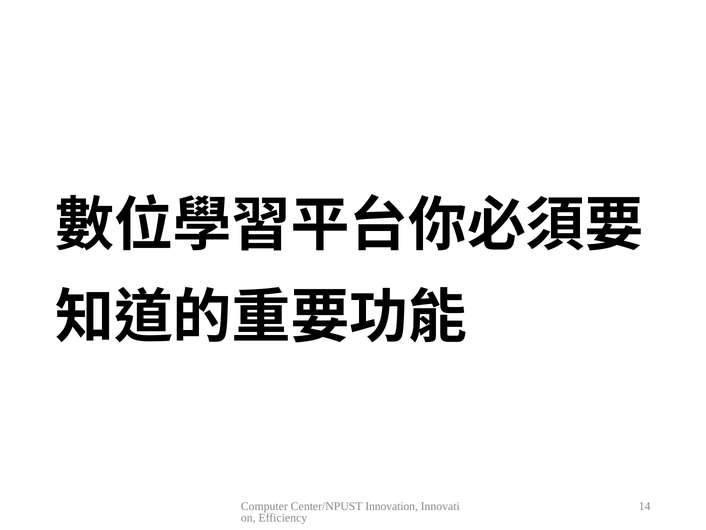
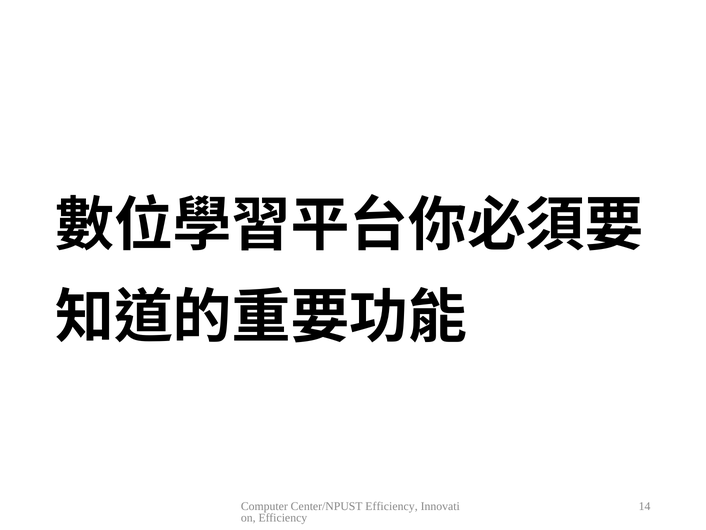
Center/NPUST Innovation: Innovation -> Efficiency
